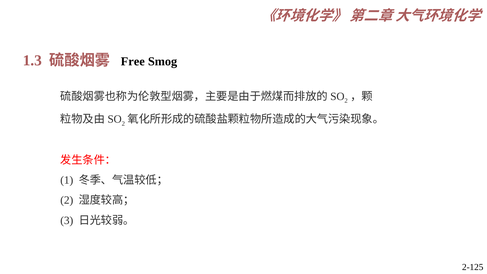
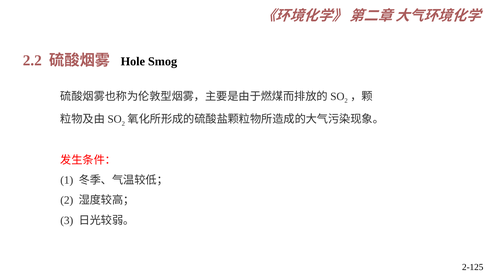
1.3: 1.3 -> 2.2
Free: Free -> Hole
